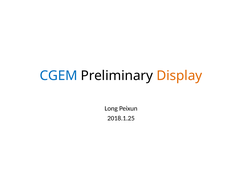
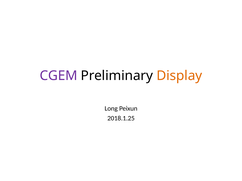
CGEM colour: blue -> purple
